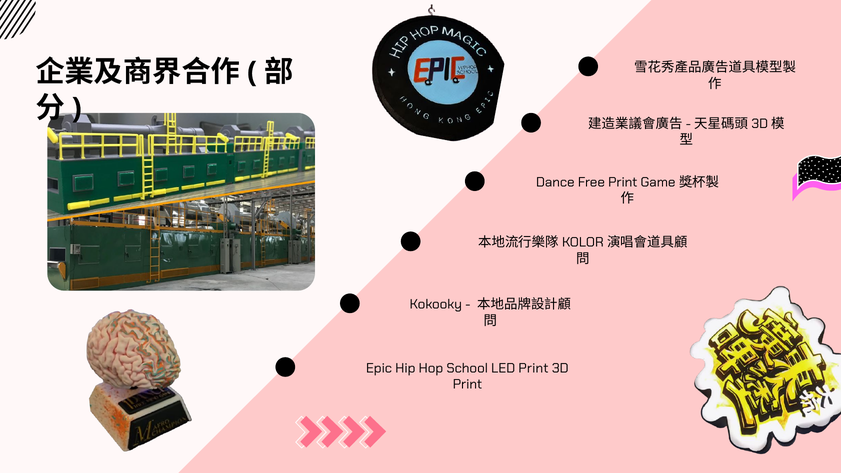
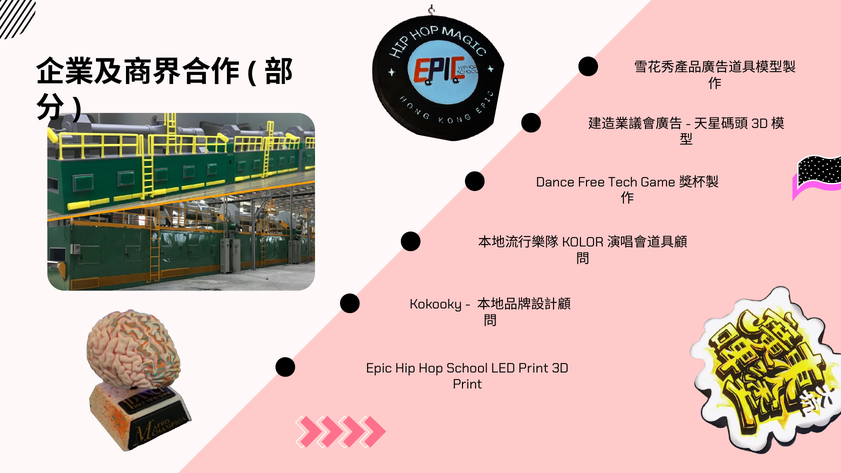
Free Print: Print -> Tech
